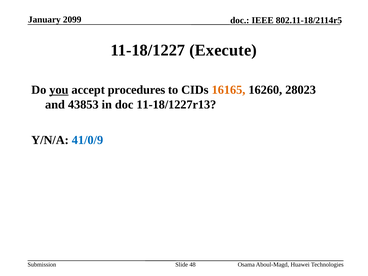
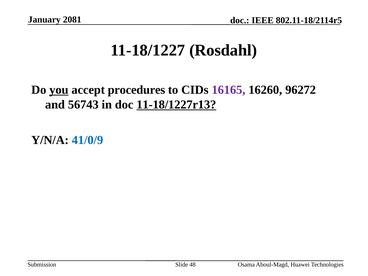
2099: 2099 -> 2081
Execute: Execute -> Rosdahl
16165 colour: orange -> purple
28023: 28023 -> 96272
43853: 43853 -> 56743
11-18/1227r13 underline: none -> present
